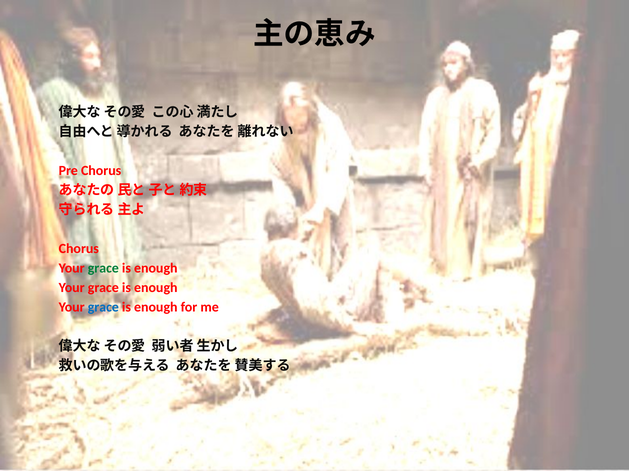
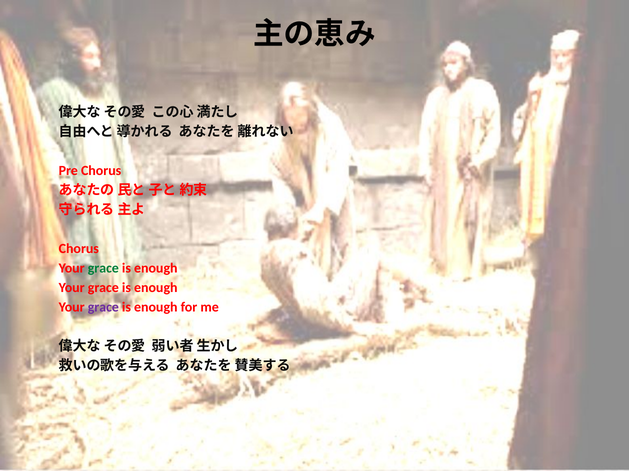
grace at (103, 308) colour: blue -> purple
